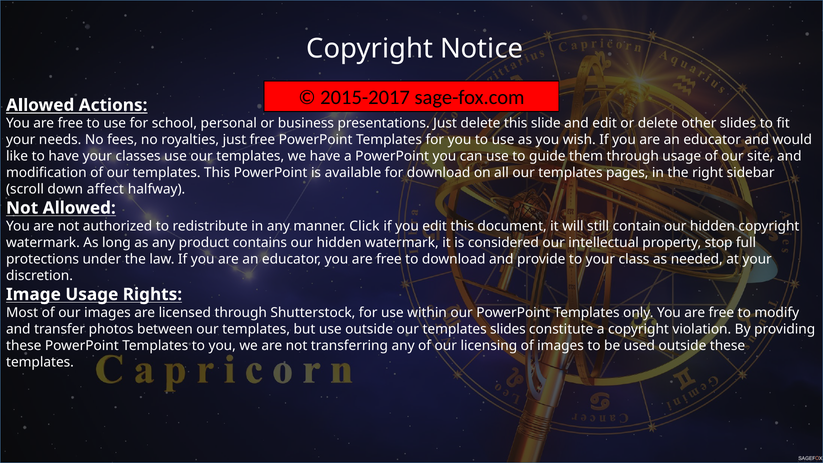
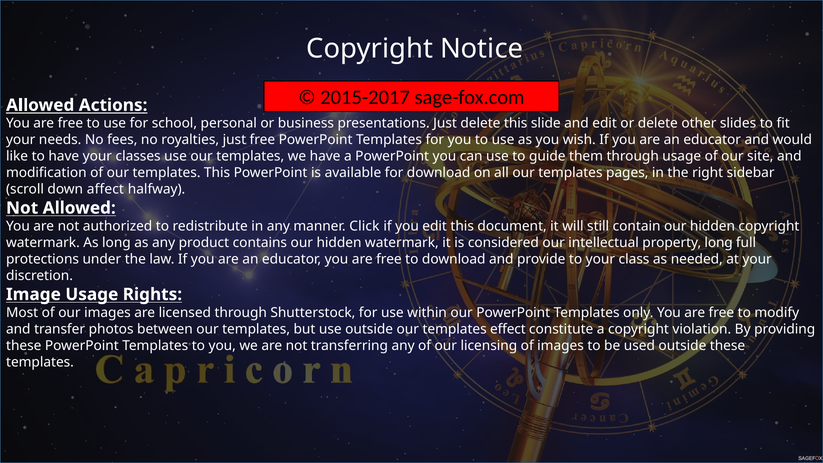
property stop: stop -> long
templates slides: slides -> effect
